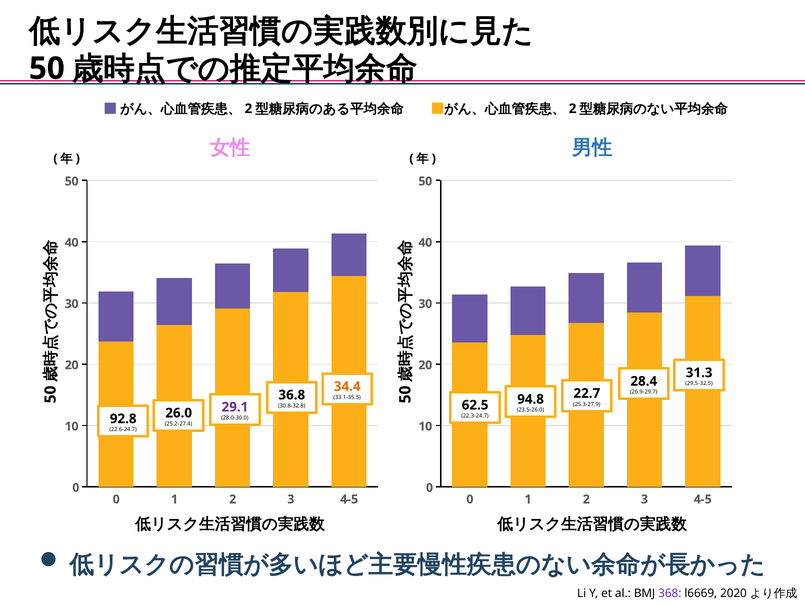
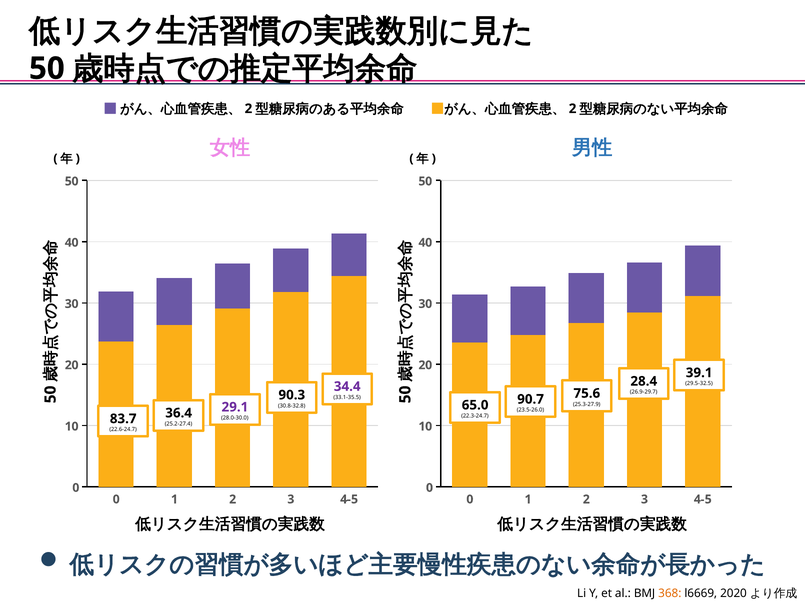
31.3: 31.3 -> 39.1
34.4 colour: orange -> purple
22.7: 22.7 -> 75.6
36.8: 36.8 -> 90.3
94.8: 94.8 -> 90.7
62.5: 62.5 -> 65.0
26.0: 26.0 -> 36.4
92.8: 92.8 -> 83.7
368 colour: purple -> orange
